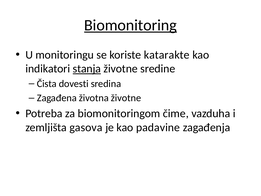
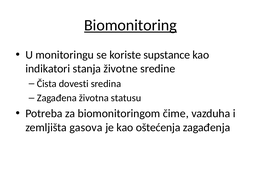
katarakte: katarakte -> supstance
stanja underline: present -> none
životna životne: životne -> statusu
padavine: padavine -> oštećenja
